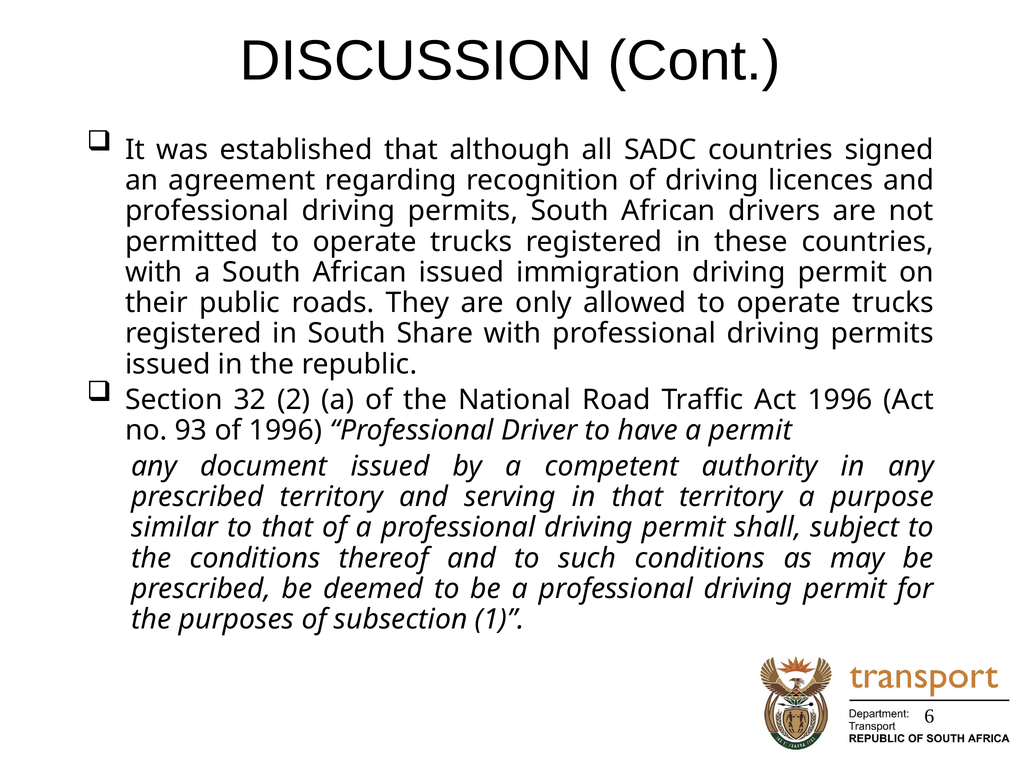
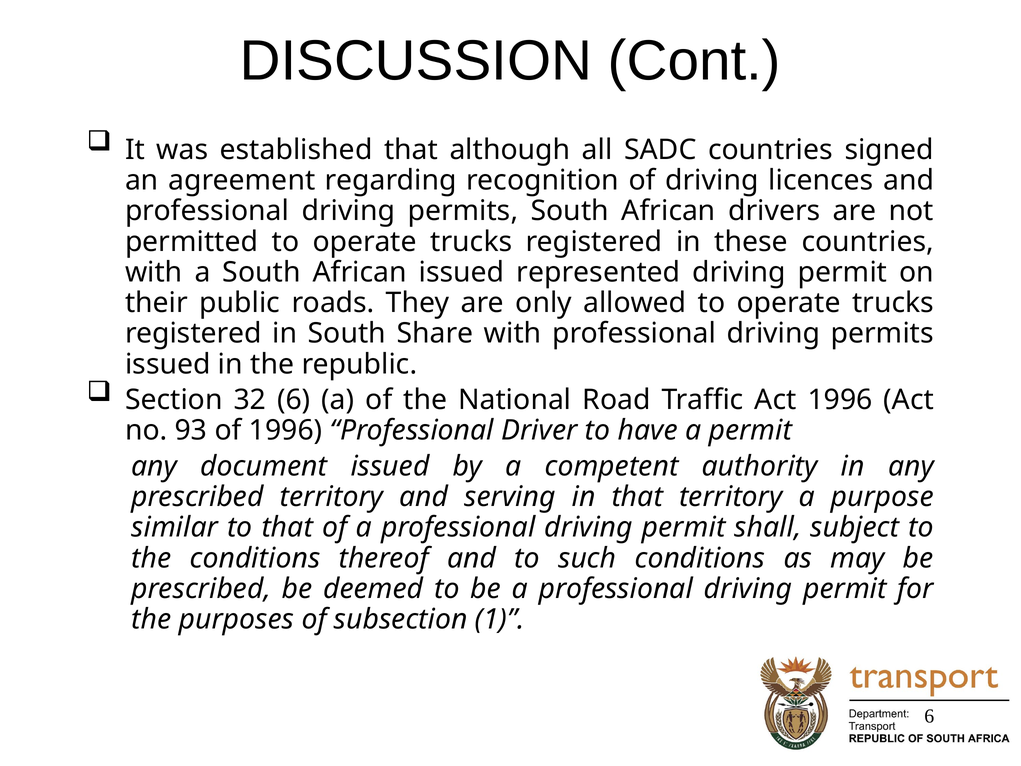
immigration: immigration -> represented
32 2: 2 -> 6
